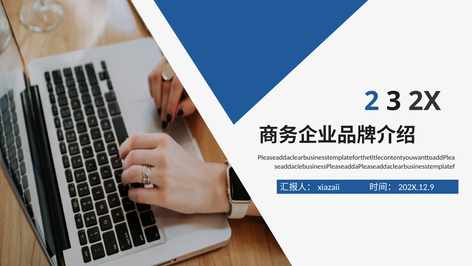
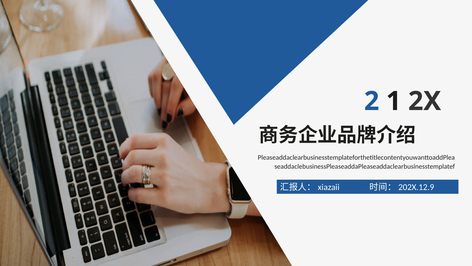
3: 3 -> 1
